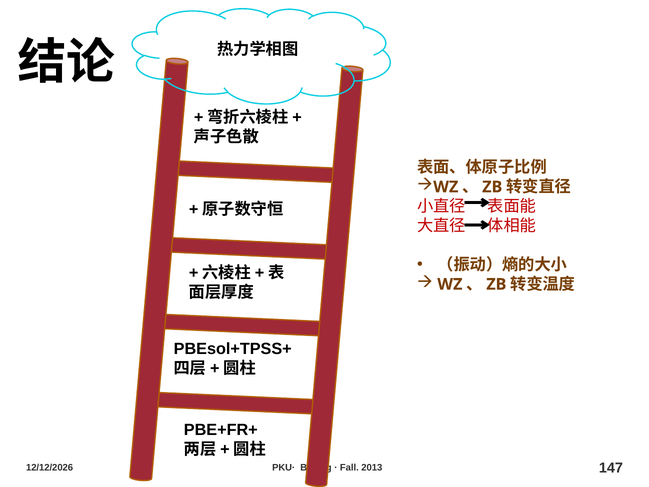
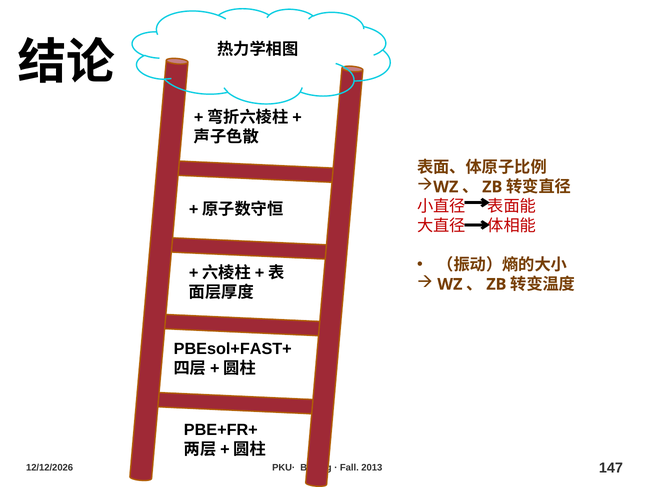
PBEsol+TPSS+: PBEsol+TPSS+ -> PBEsol+FAST+
